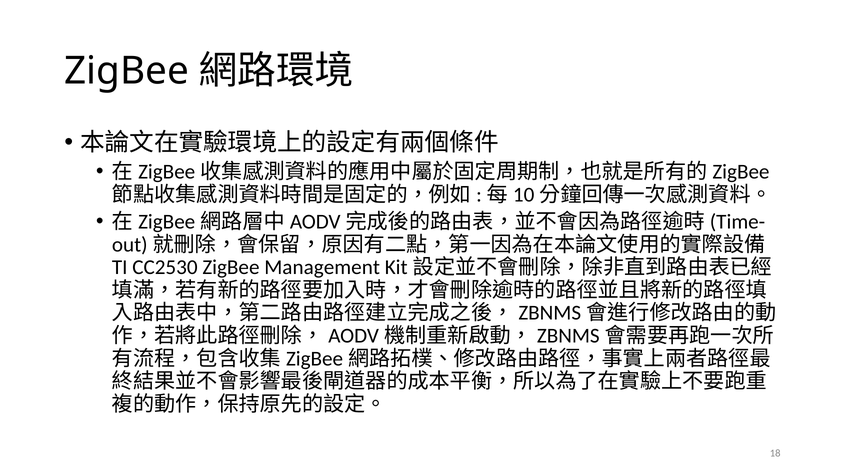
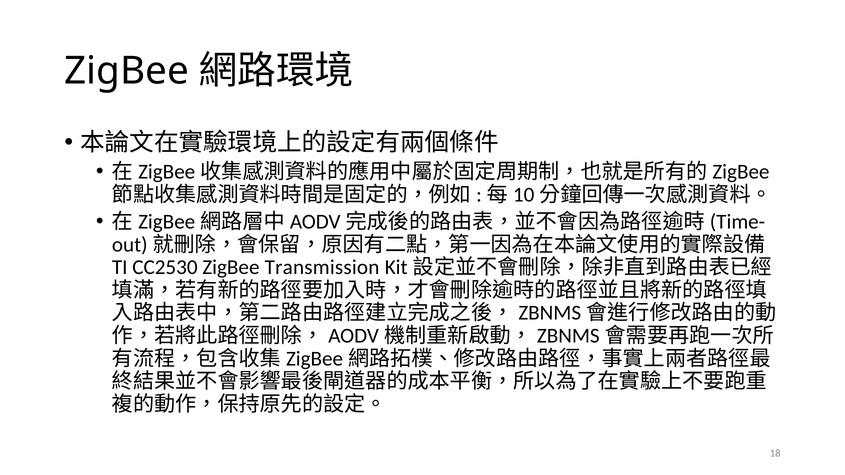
Management: Management -> Transmission
